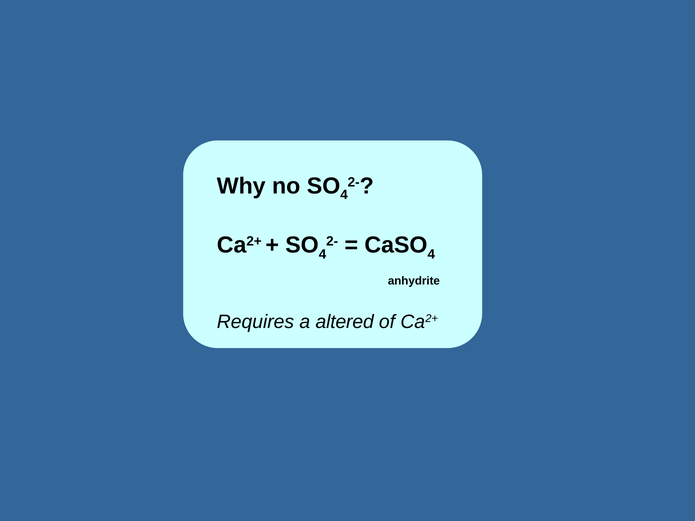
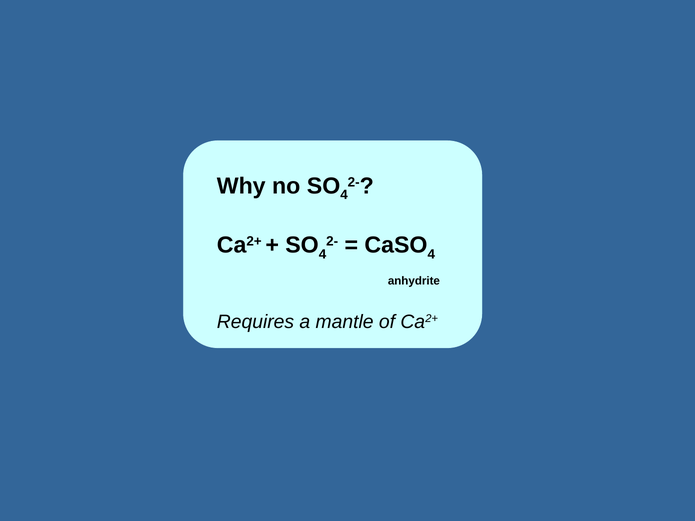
altered: altered -> mantle
